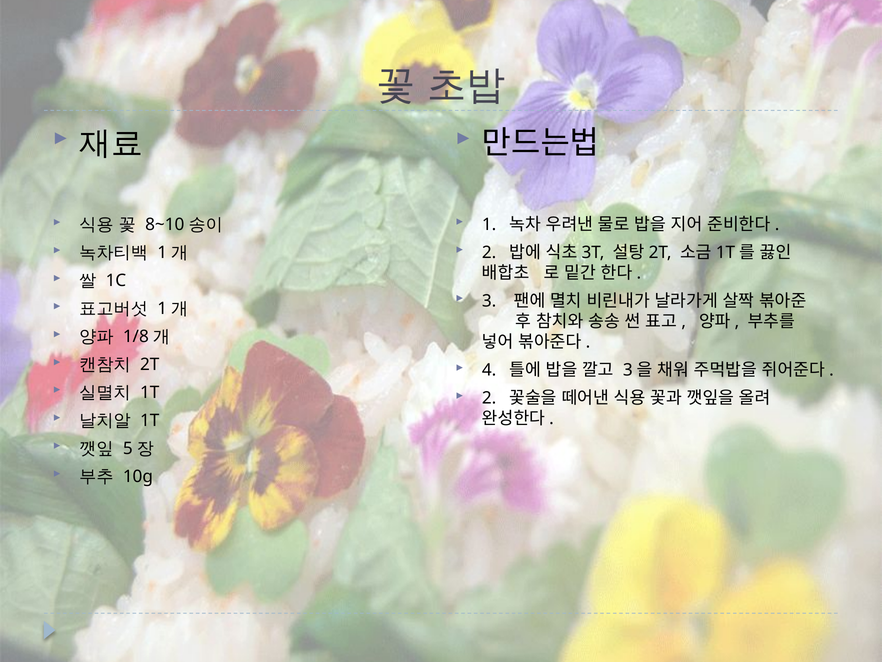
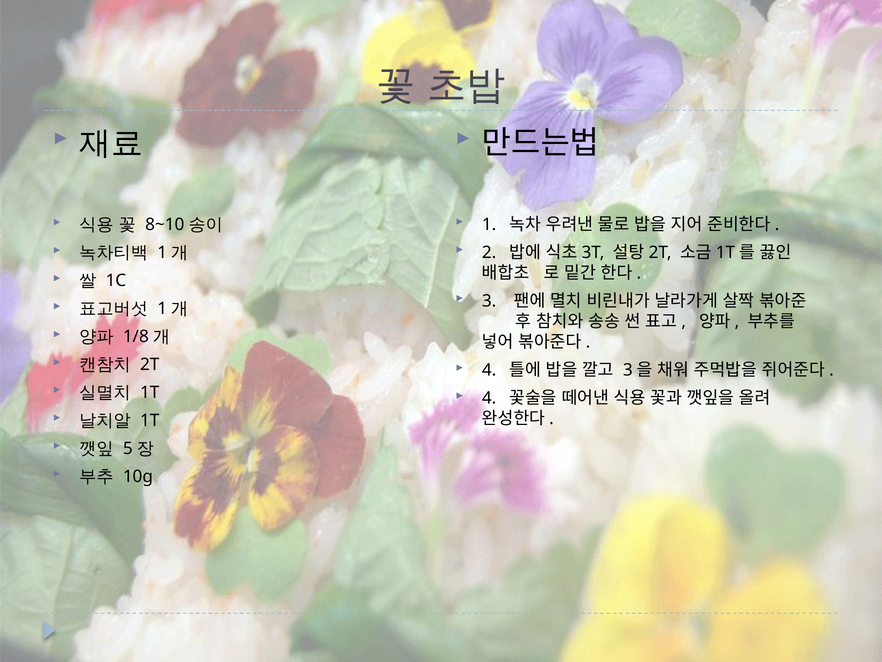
2 at (489, 398): 2 -> 4
